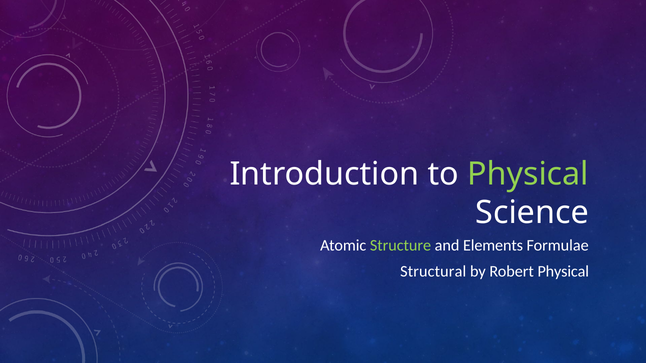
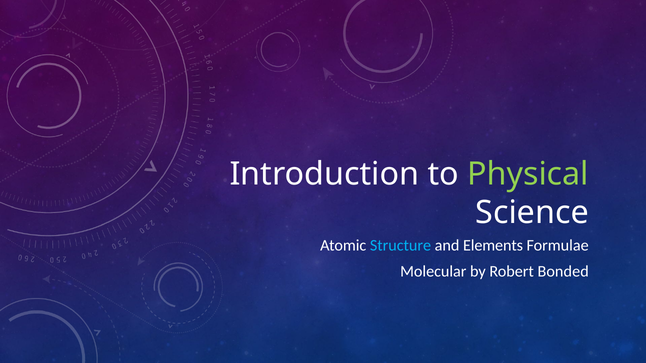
Structure colour: light green -> light blue
Structural: Structural -> Molecular
Robert Physical: Physical -> Bonded
